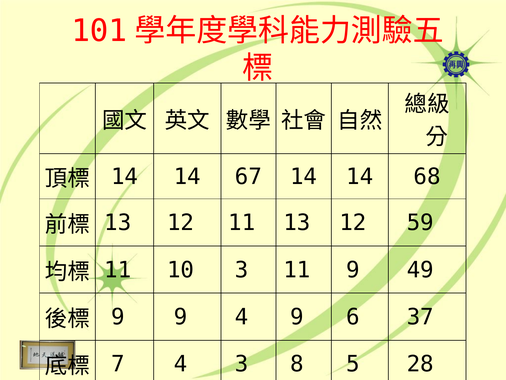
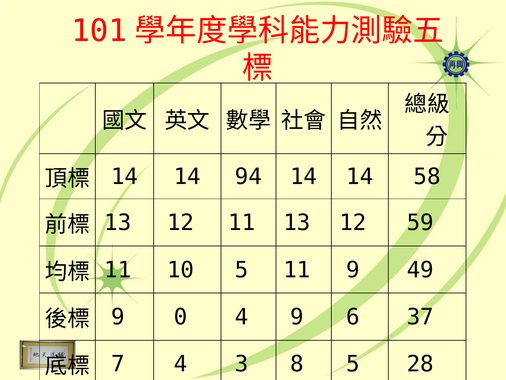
67: 67 -> 94
68: 68 -> 58
10 3: 3 -> 5
9 9: 9 -> 0
